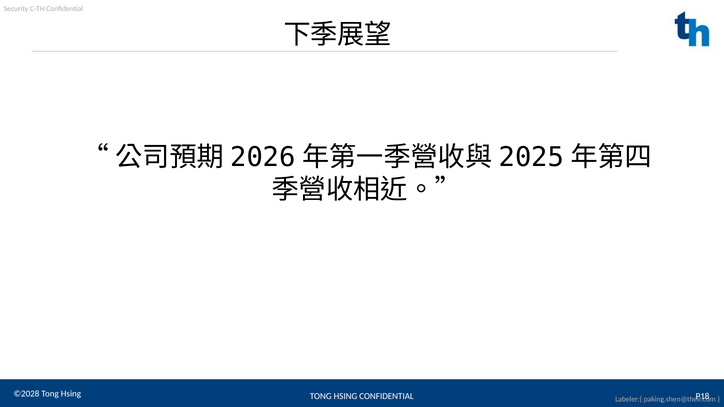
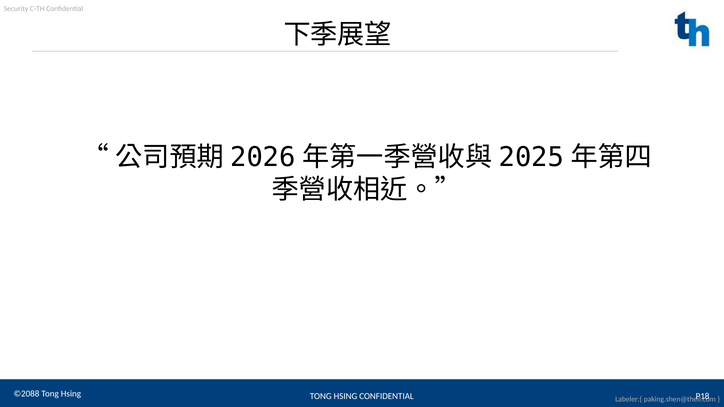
©2028: ©2028 -> ©2088
